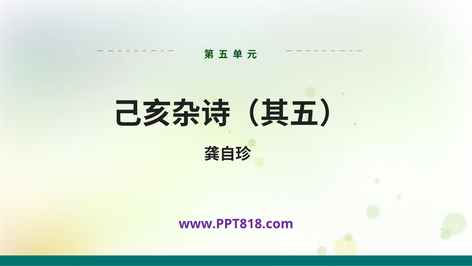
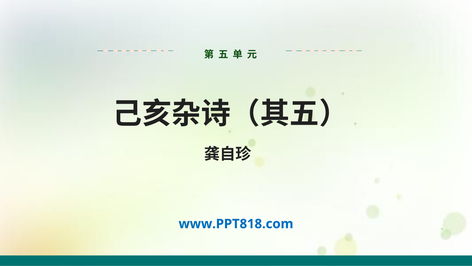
www.PPT818.com colour: purple -> blue
